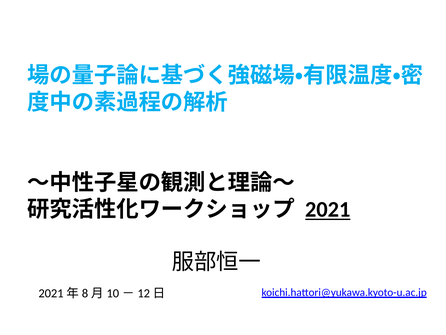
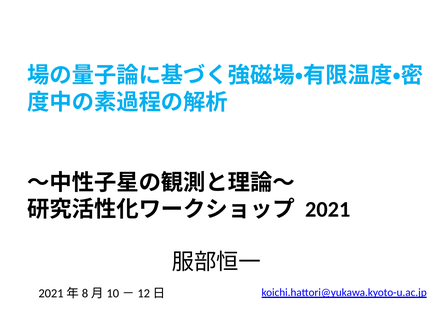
2021 underline: present -> none
